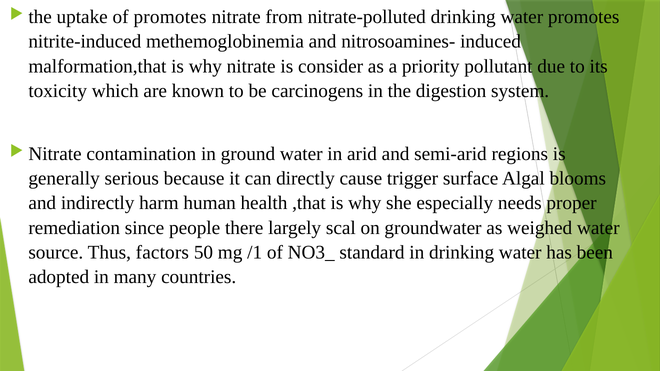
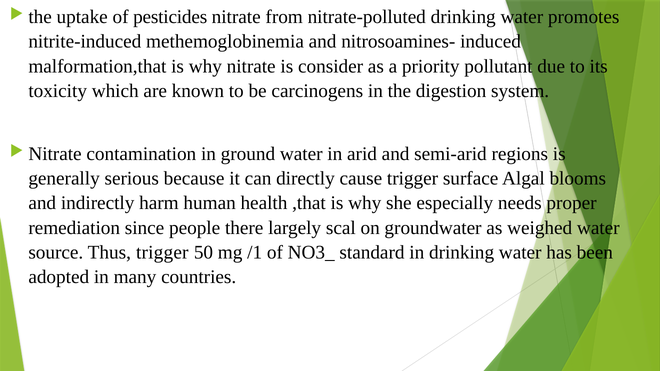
of promotes: promotes -> pesticides
Thus factors: factors -> trigger
